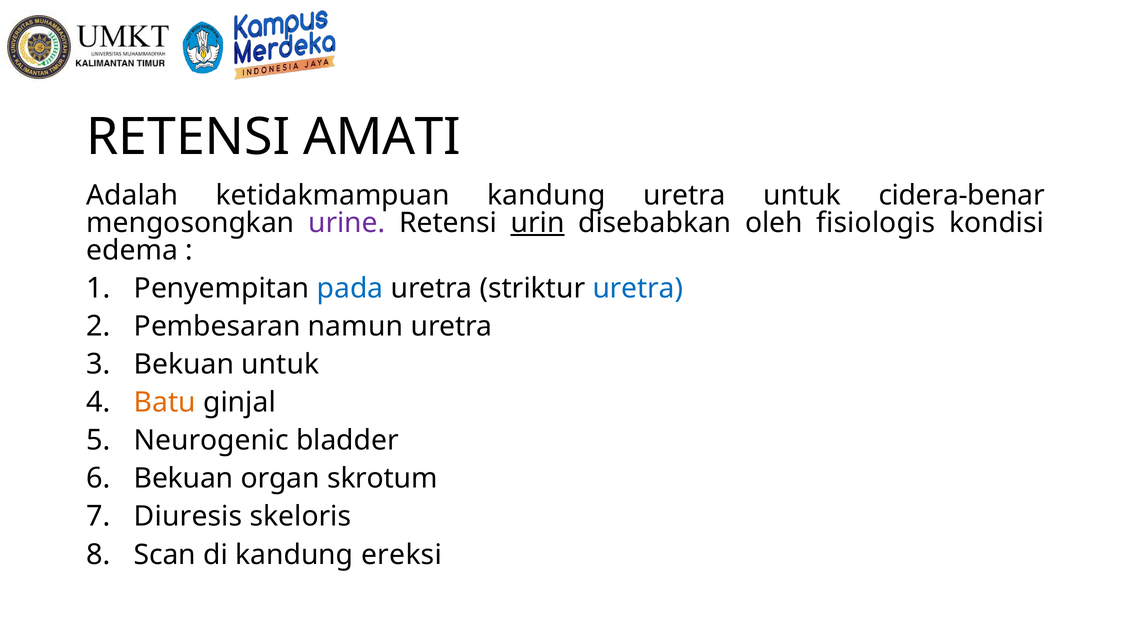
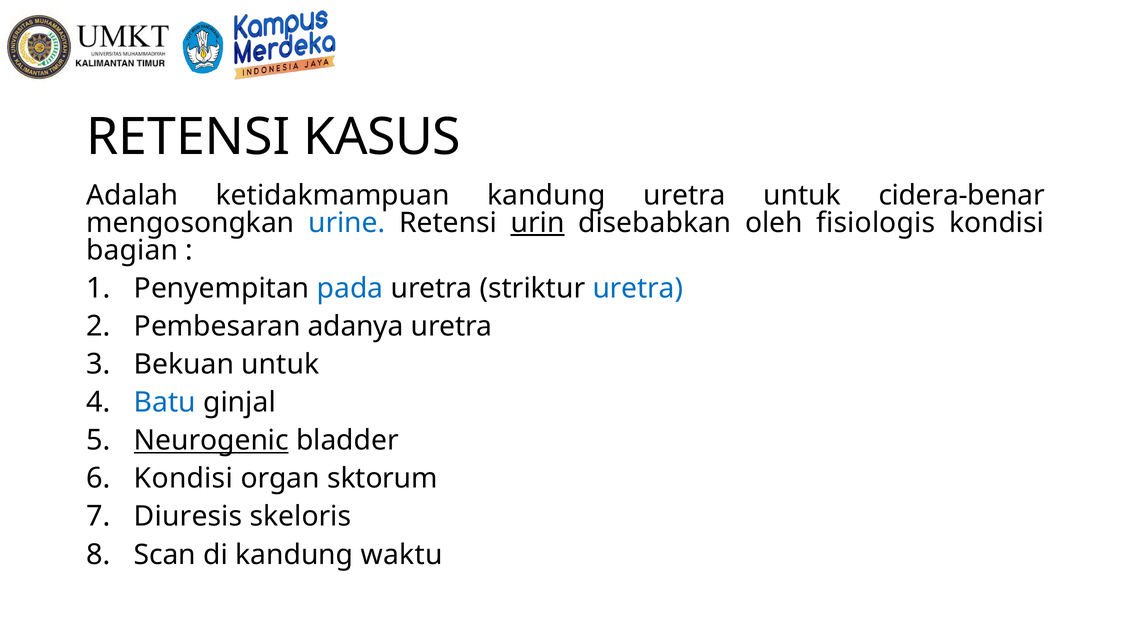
AMATI: AMATI -> KASUS
urine colour: purple -> blue
edema: edema -> bagian
namun: namun -> adanya
Batu colour: orange -> blue
Neurogenic underline: none -> present
Bekuan at (184, 479): Bekuan -> Kondisi
skrotum: skrotum -> sktorum
ereksi: ereksi -> waktu
